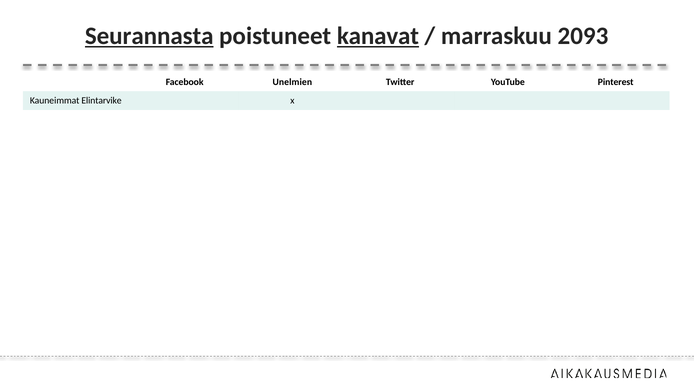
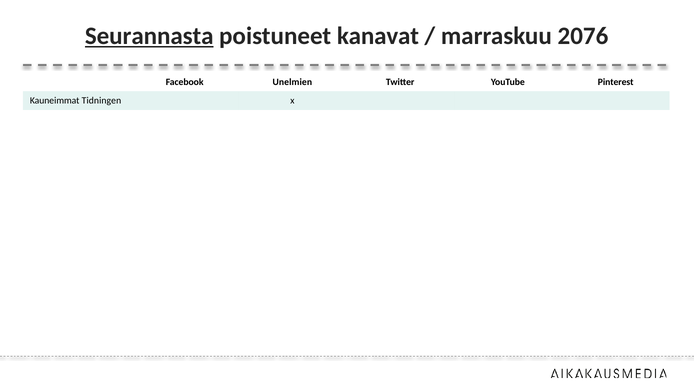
kanavat underline: present -> none
2093: 2093 -> 2076
Elintarvike: Elintarvike -> Tidningen
